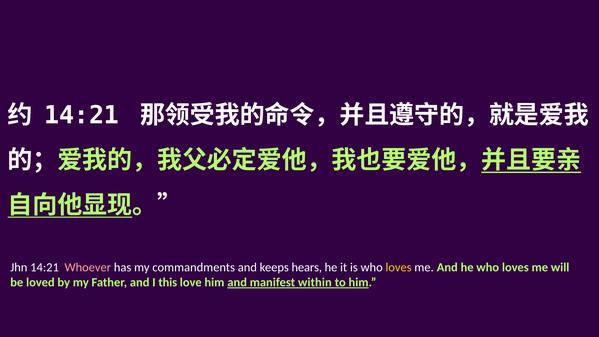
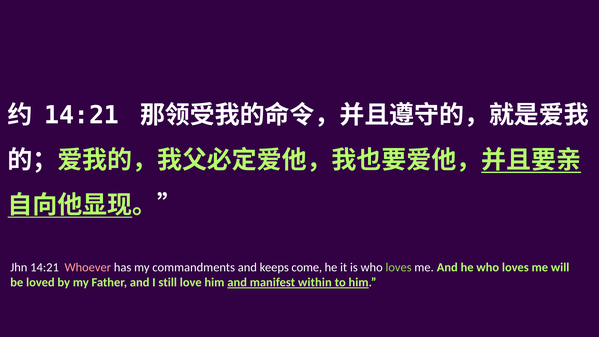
hears: hears -> come
loves at (399, 267) colour: yellow -> light green
this: this -> still
